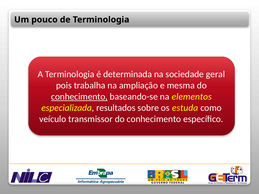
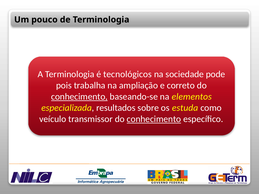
determinada: determinada -> tecnológicos
geral: geral -> pode
mesma: mesma -> correto
conhecimento at (154, 119) underline: none -> present
